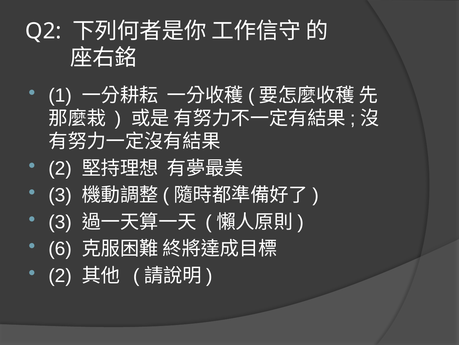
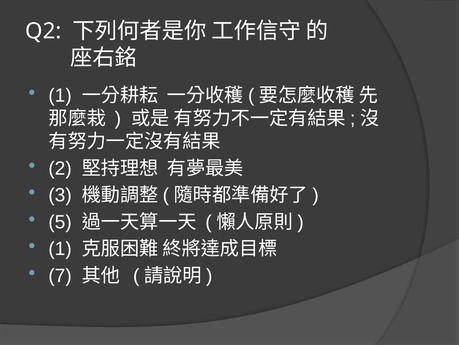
3 at (60, 222): 3 -> 5
6 at (60, 248): 6 -> 1
2 at (60, 275): 2 -> 7
